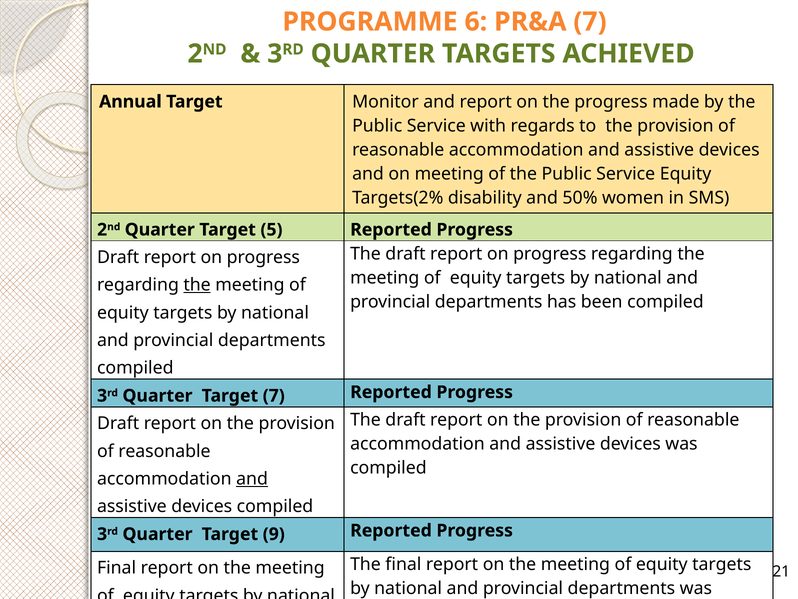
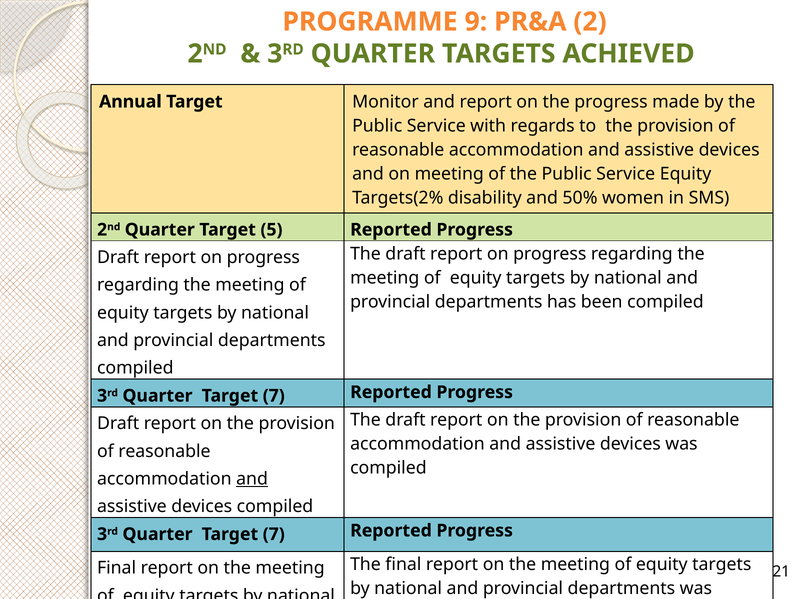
6: 6 -> 9
PR&A 7: 7 -> 2
the at (197, 285) underline: present -> none
9 at (274, 534): 9 -> 7
